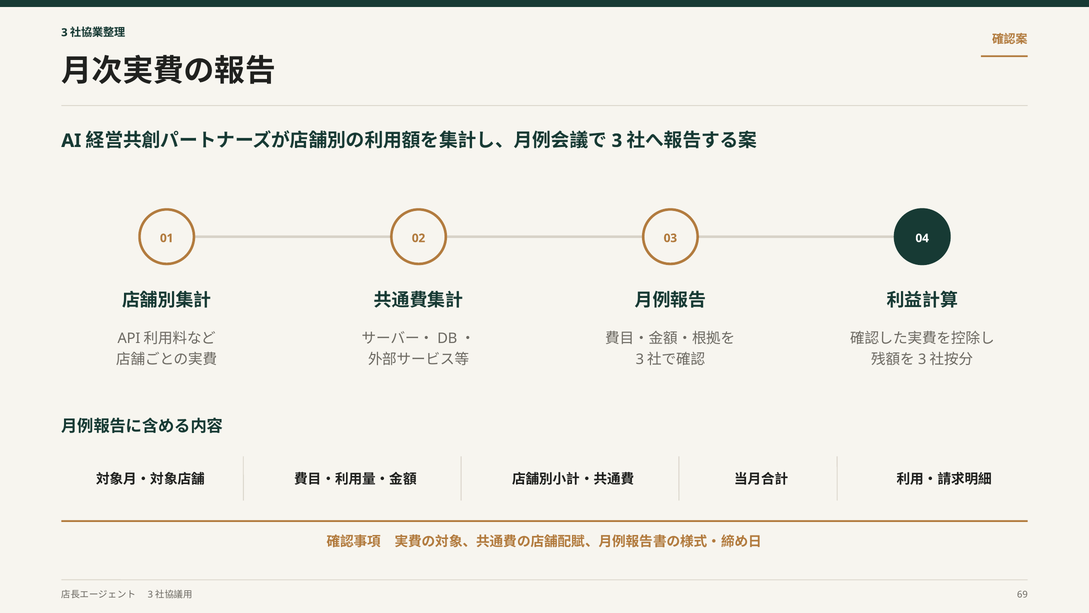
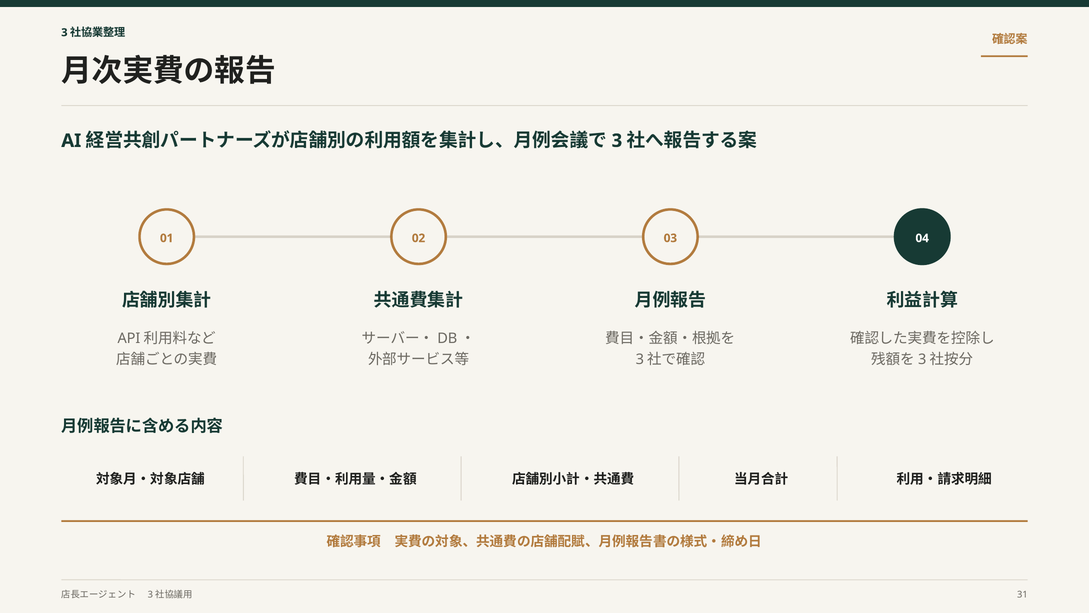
69: 69 -> 31
